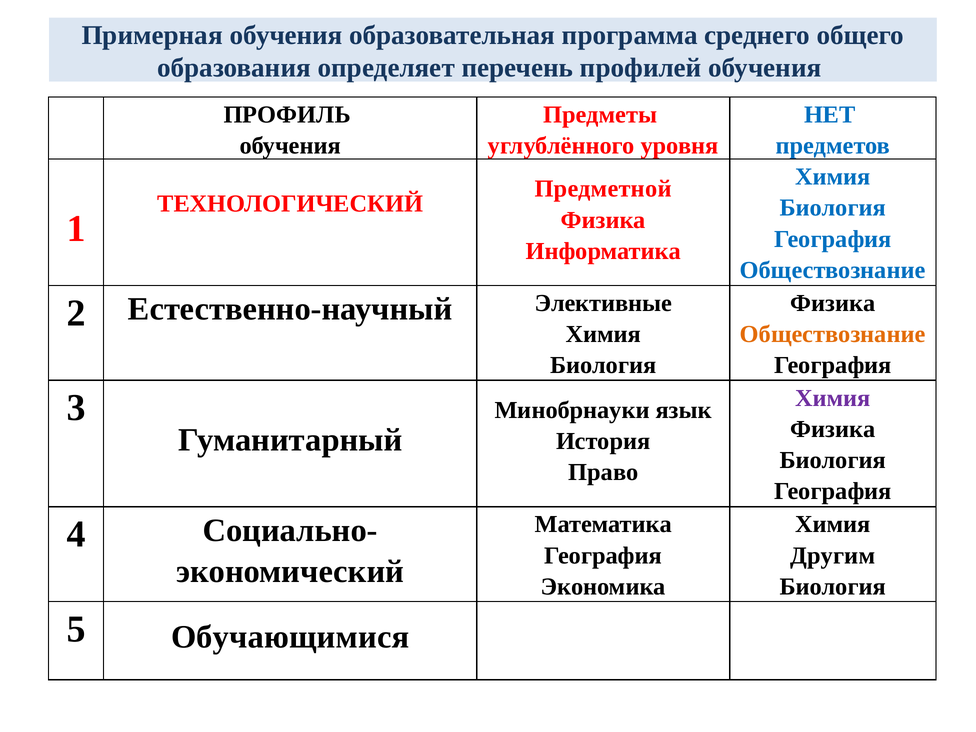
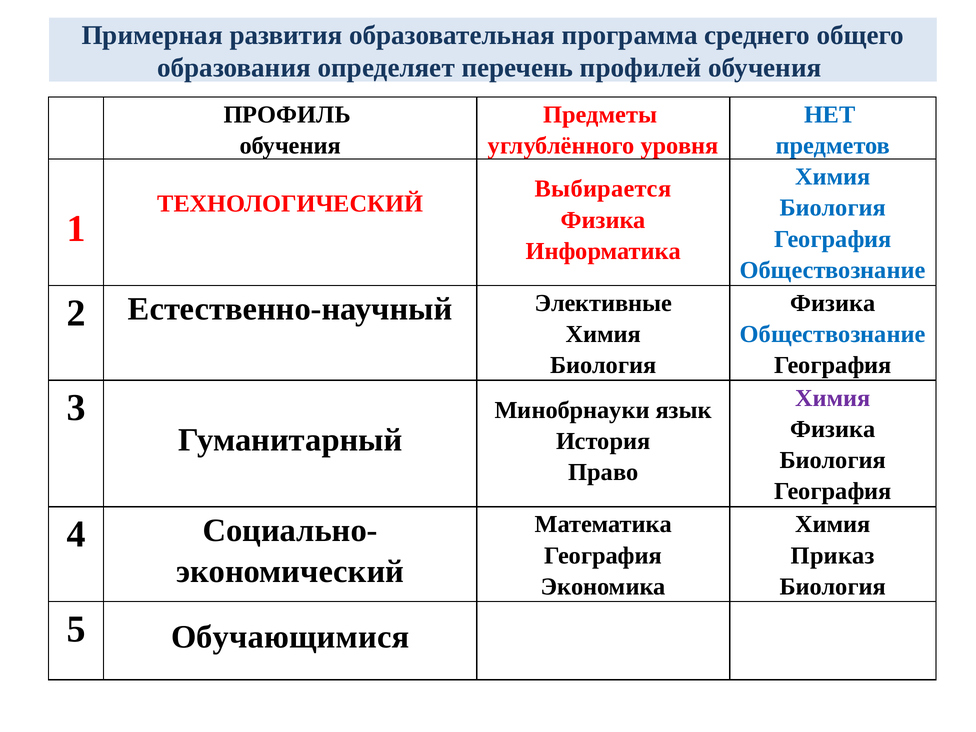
Примерная обучения: обучения -> развития
Предметной: Предметной -> Выбирается
Обществознание at (833, 334) colour: orange -> blue
Другим: Другим -> Приказ
